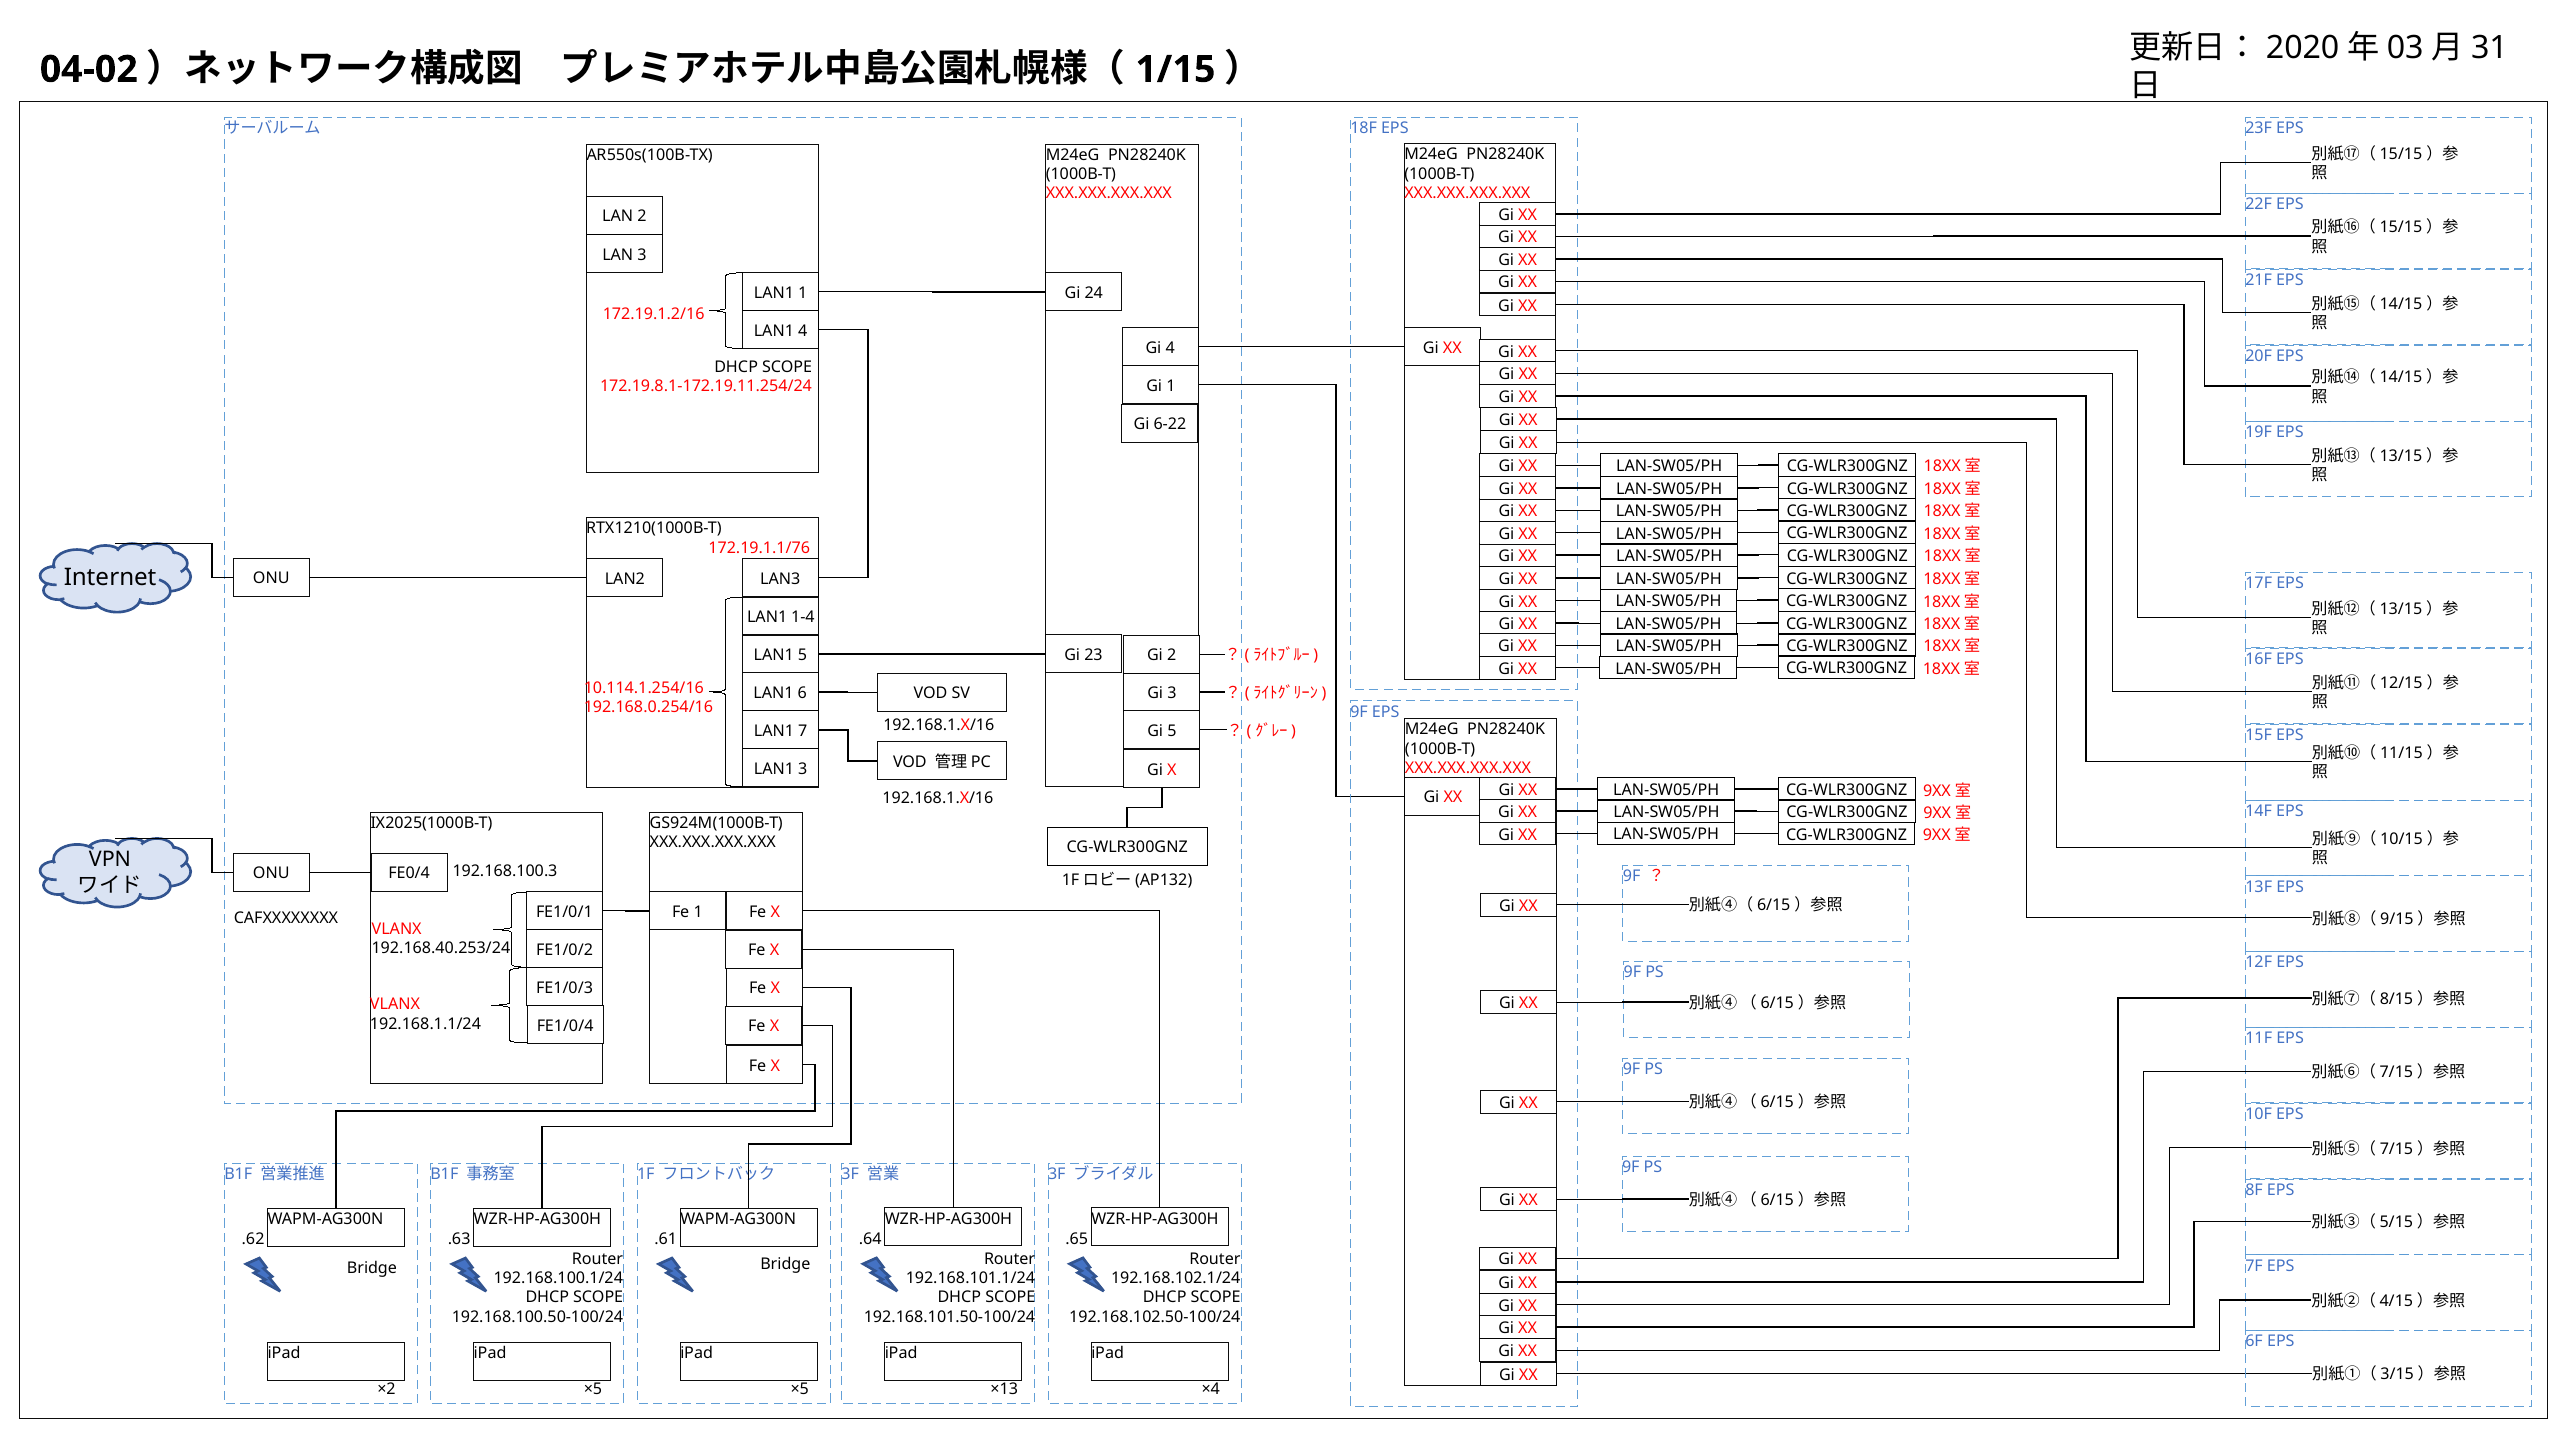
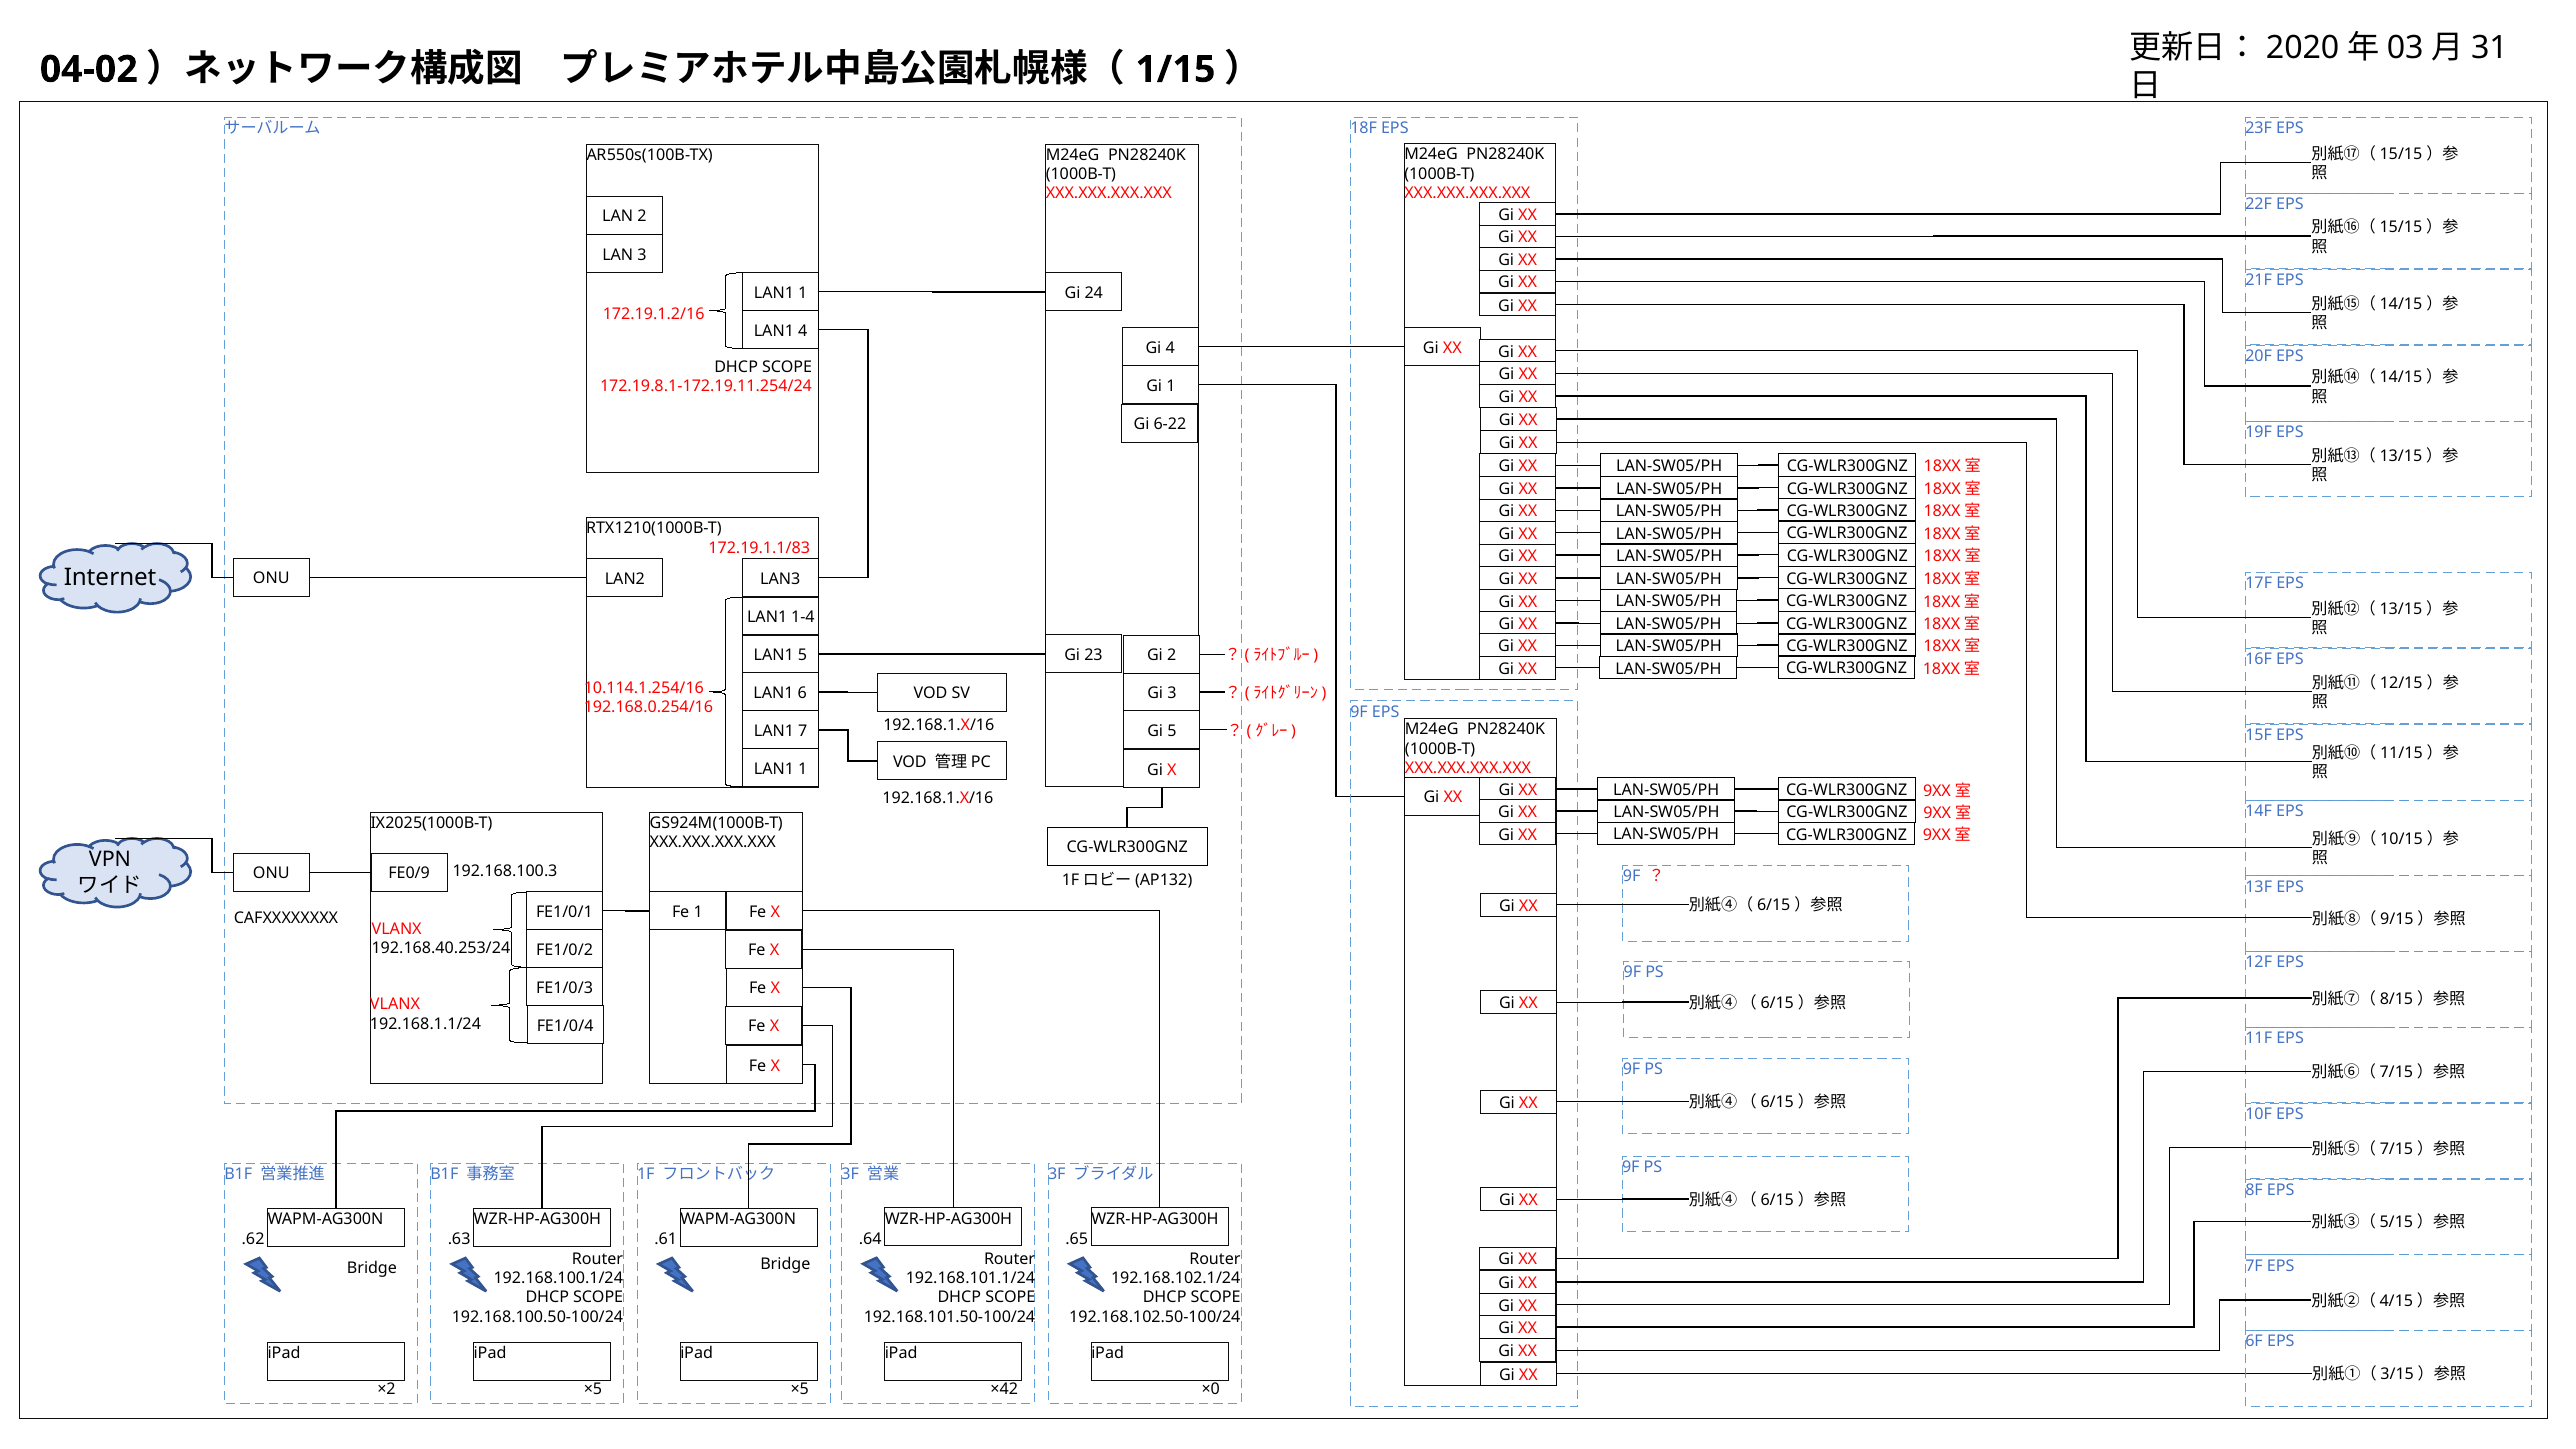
172.19.1.1/76: 172.19.1.1/76 -> 172.19.1.1/83
3 at (803, 769): 3 -> 1
FE0/4: FE0/4 -> FE0/9
×13: ×13 -> ×42
×4: ×4 -> ×0
